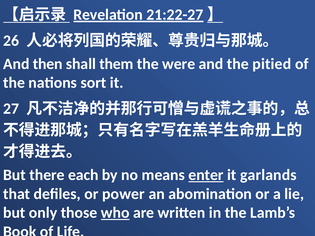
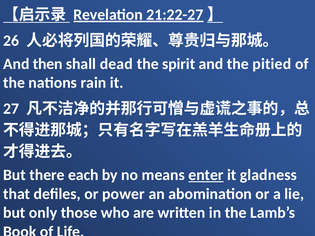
them: them -> dead
were: were -> spirit
sort: sort -> rain
garlands: garlands -> gladness
who underline: present -> none
